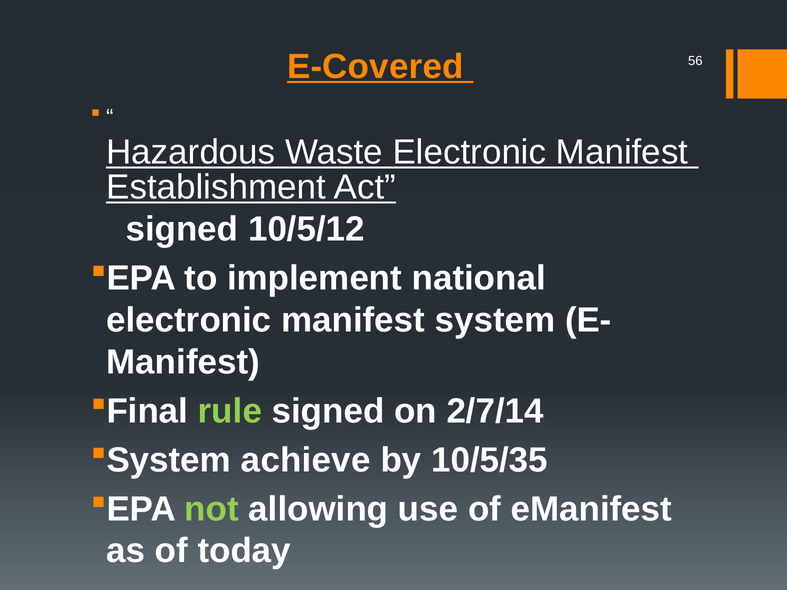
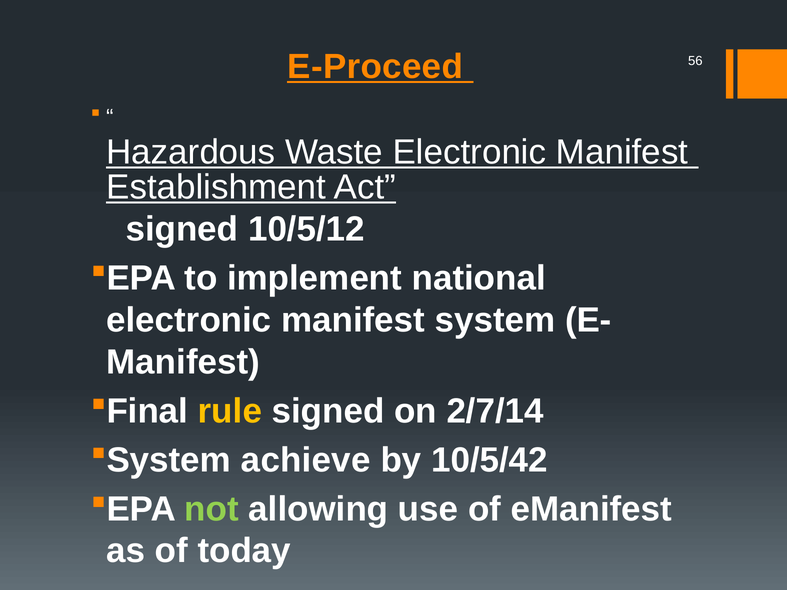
E-Covered: E-Covered -> E-Proceed
rule colour: light green -> yellow
10/5/35: 10/5/35 -> 10/5/42
